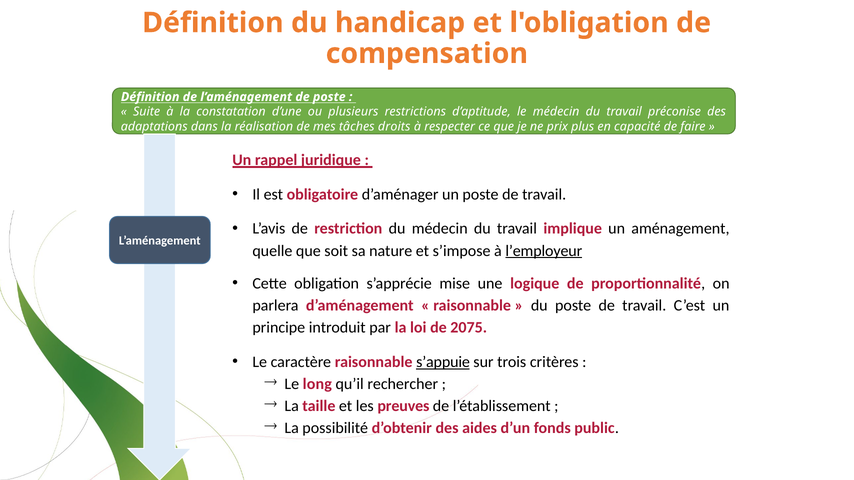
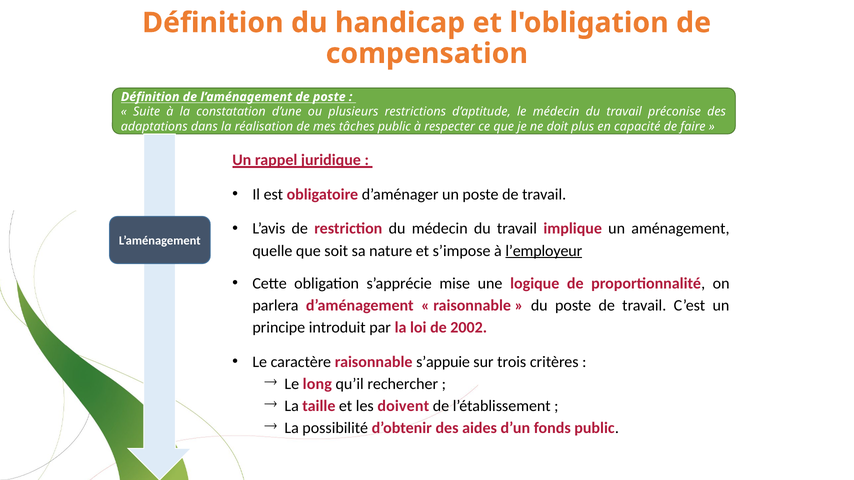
tâches droits: droits -> public
prix: prix -> doit
2075: 2075 -> 2002
s’appuie underline: present -> none
preuves: preuves -> doivent
